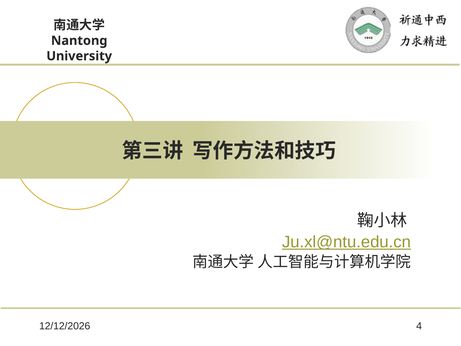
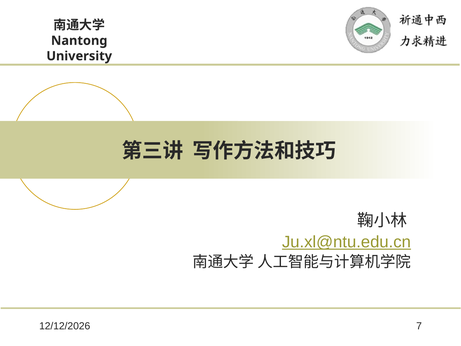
4: 4 -> 7
